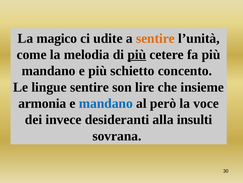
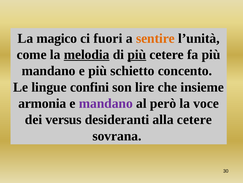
udite: udite -> fuori
melodia underline: none -> present
lingue sentire: sentire -> confini
mandano at (106, 103) colour: blue -> purple
invece: invece -> versus
alla insulti: insulti -> cetere
